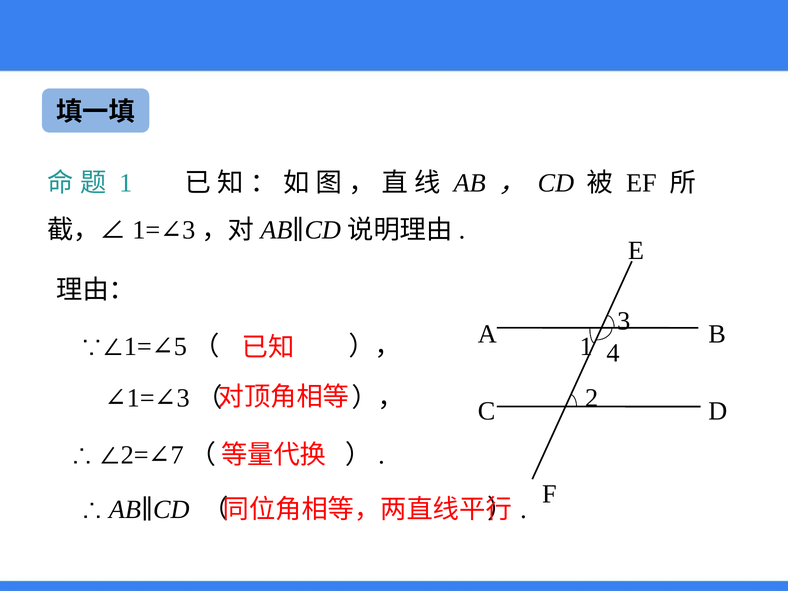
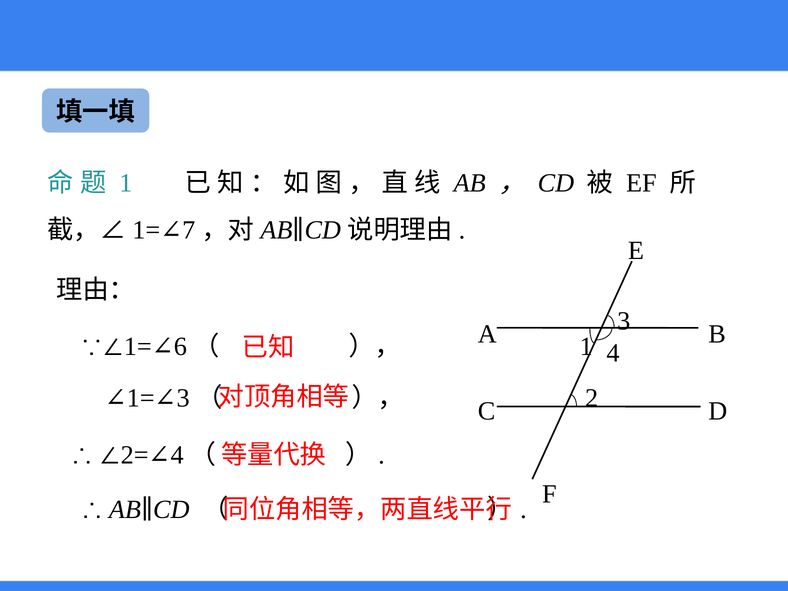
3 at (189, 230): 3 -> 7
5: 5 -> 6
7 at (177, 455): 7 -> 4
